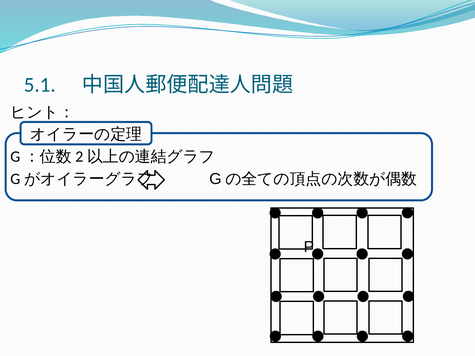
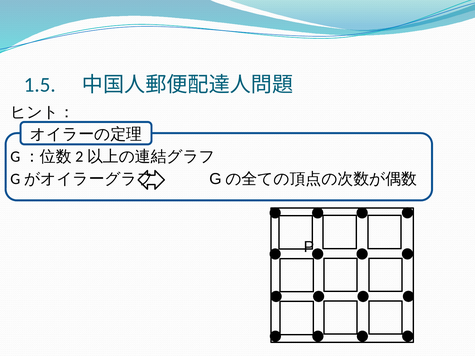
5.1: 5.1 -> 1.5
